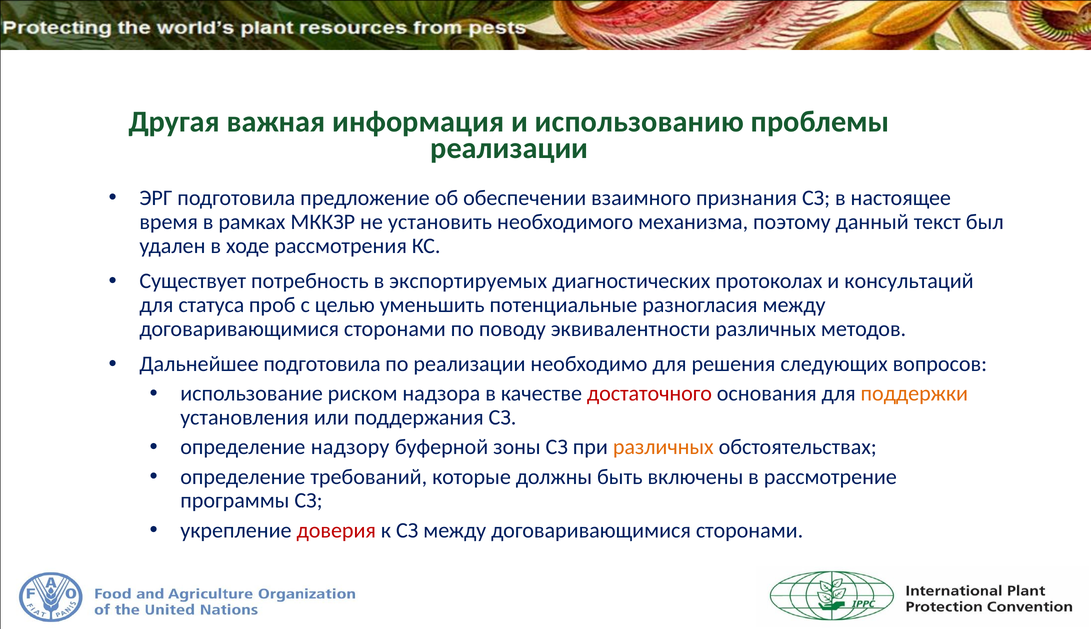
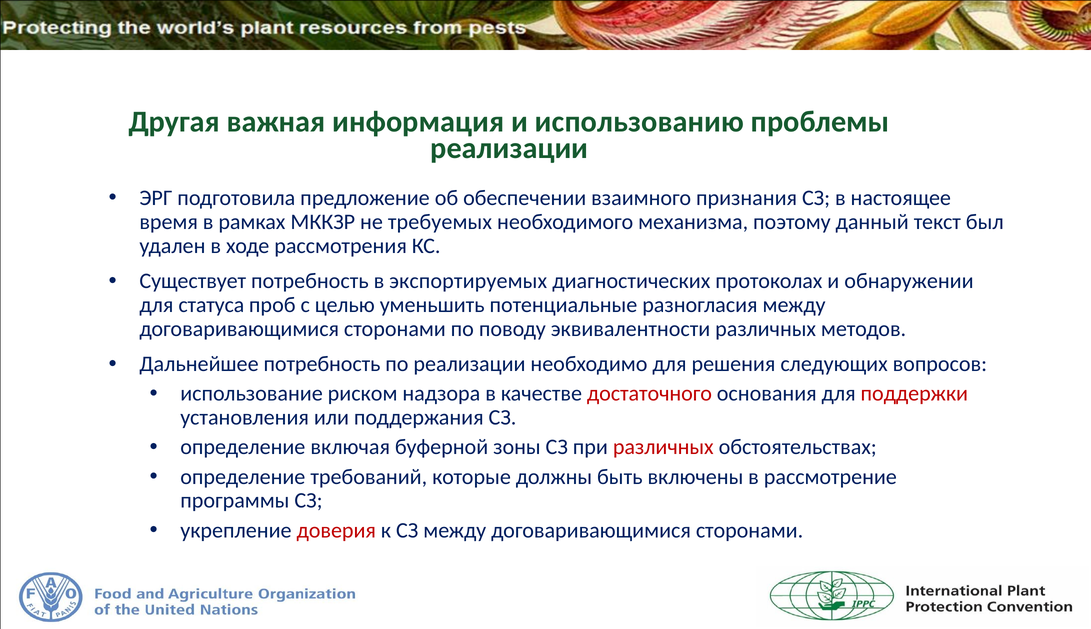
установить: установить -> требуемых
консультаций: консультаций -> обнаружении
Дальнейшее подготовила: подготовила -> потребность
поддержки colour: orange -> red
надзору: надзору -> включая
различных at (663, 447) colour: orange -> red
